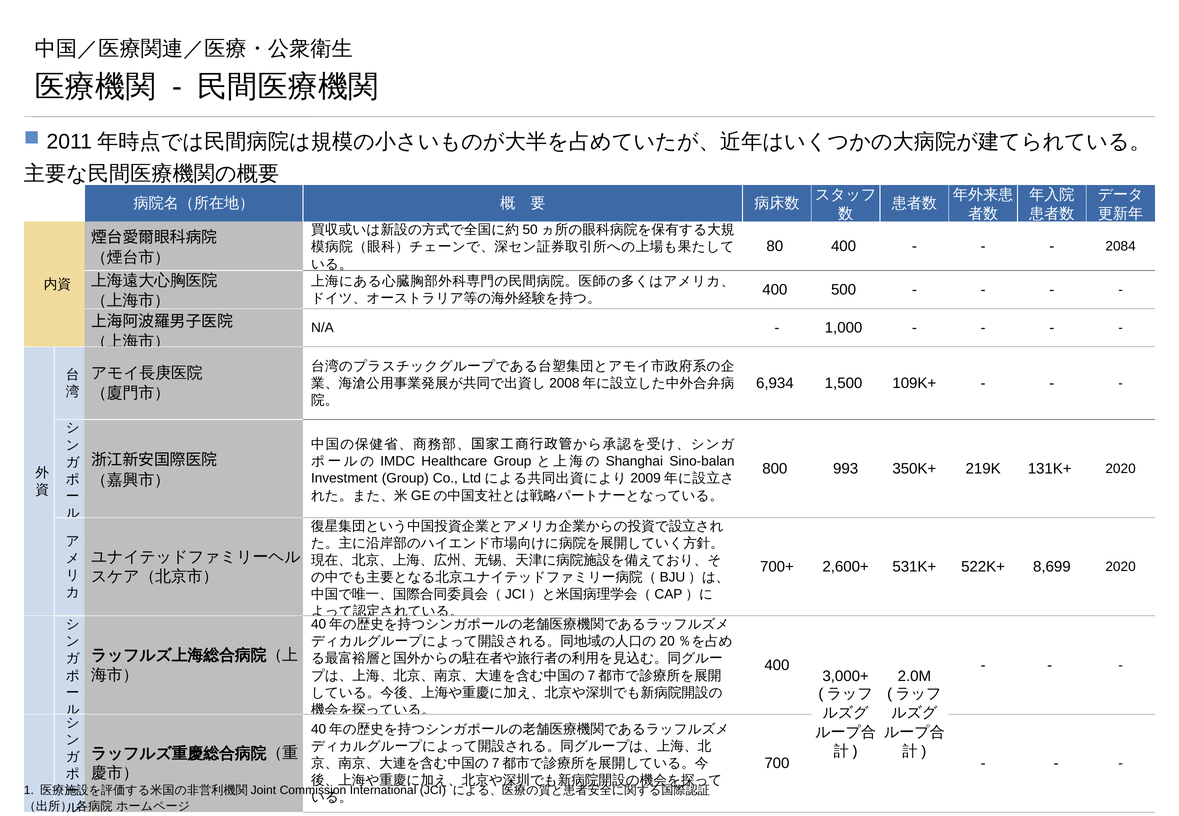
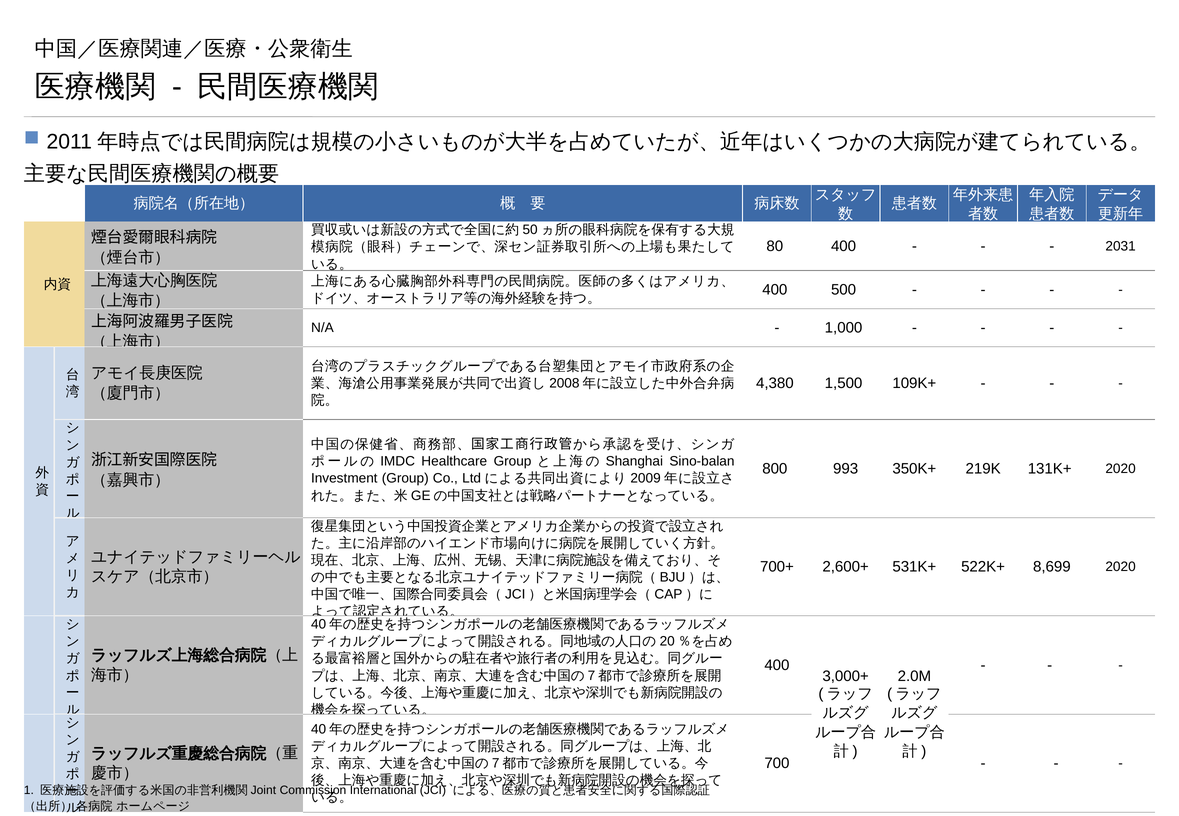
2084: 2084 -> 2031
6,934: 6,934 -> 4,380
